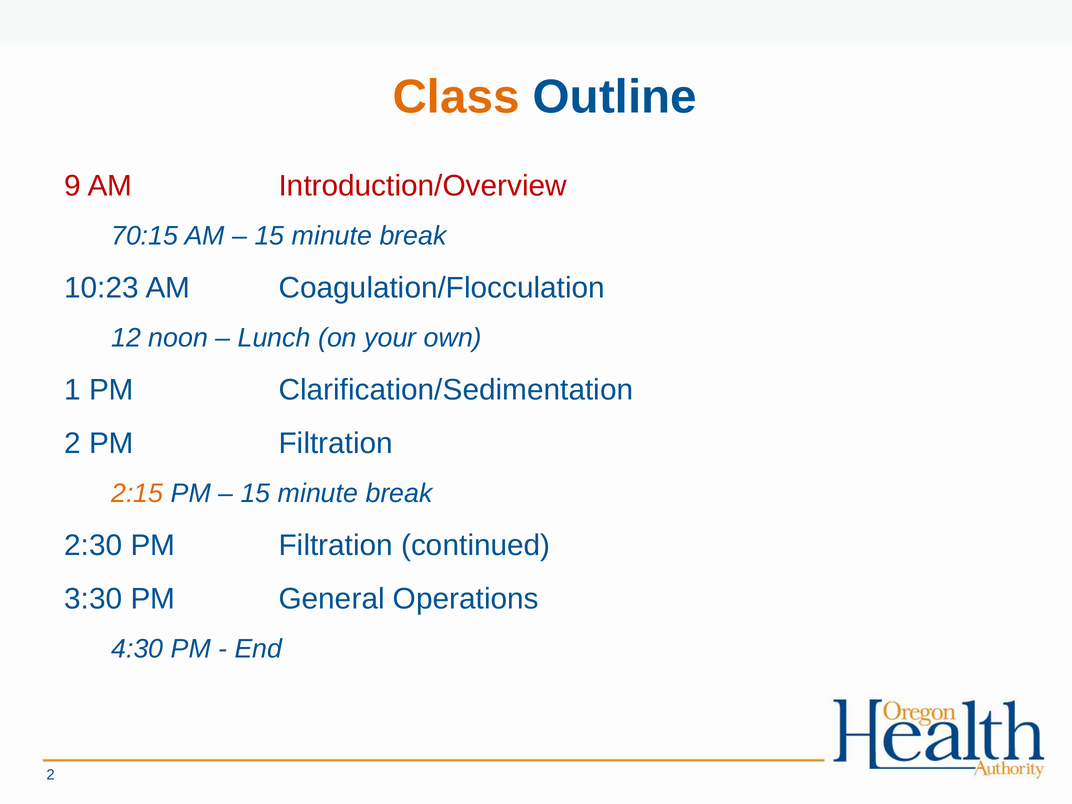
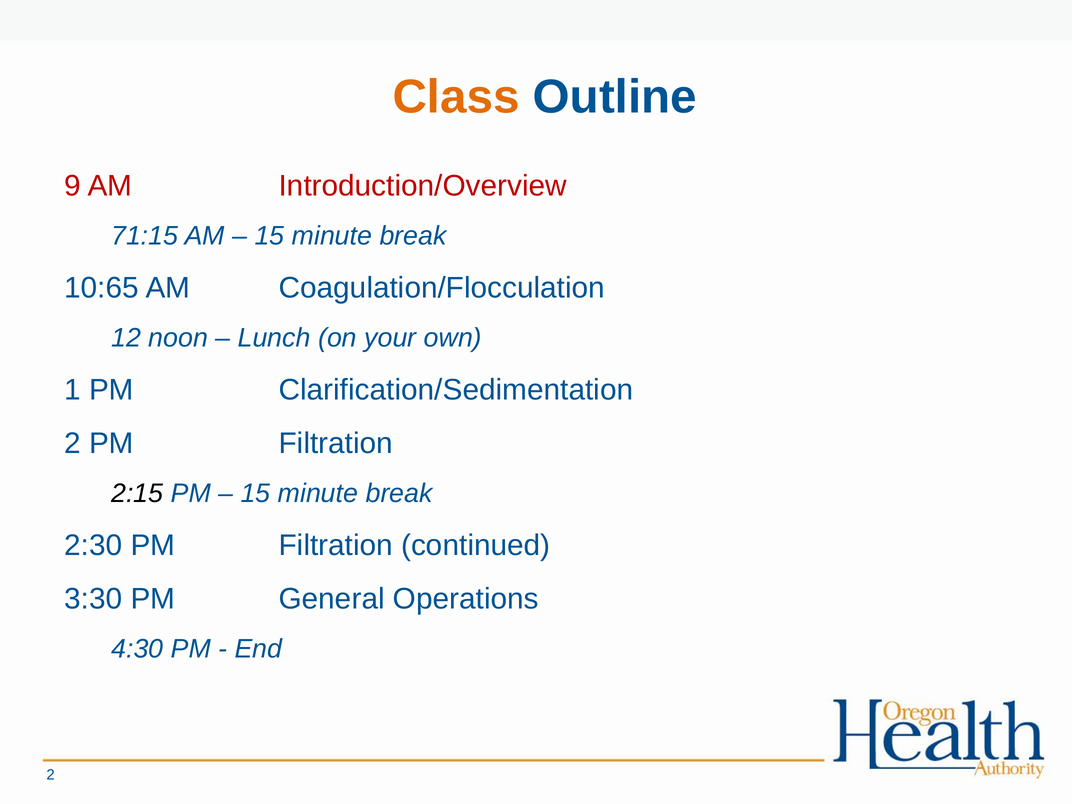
70:15: 70:15 -> 71:15
10:23: 10:23 -> 10:65
2:15 colour: orange -> black
